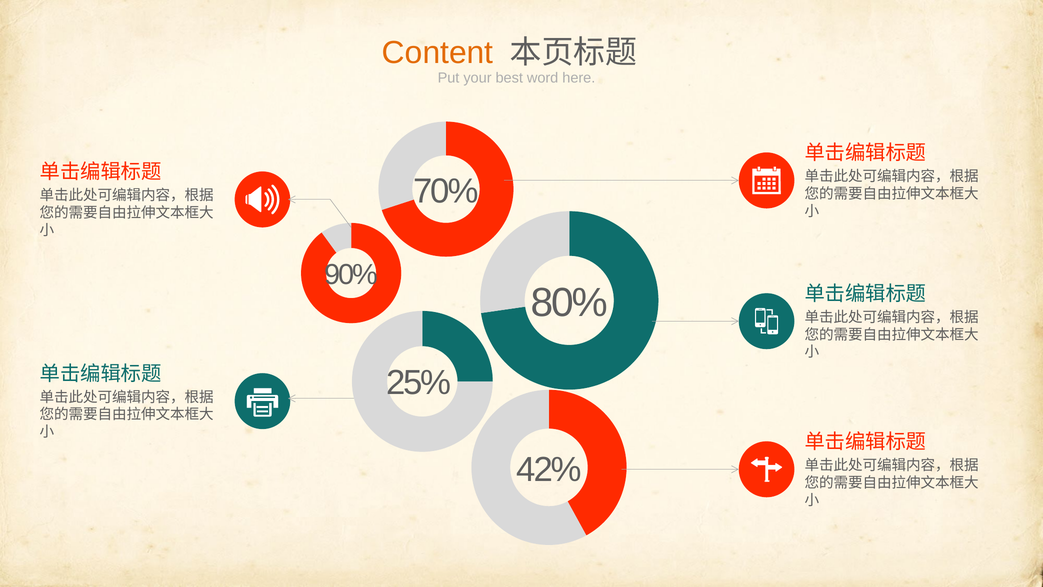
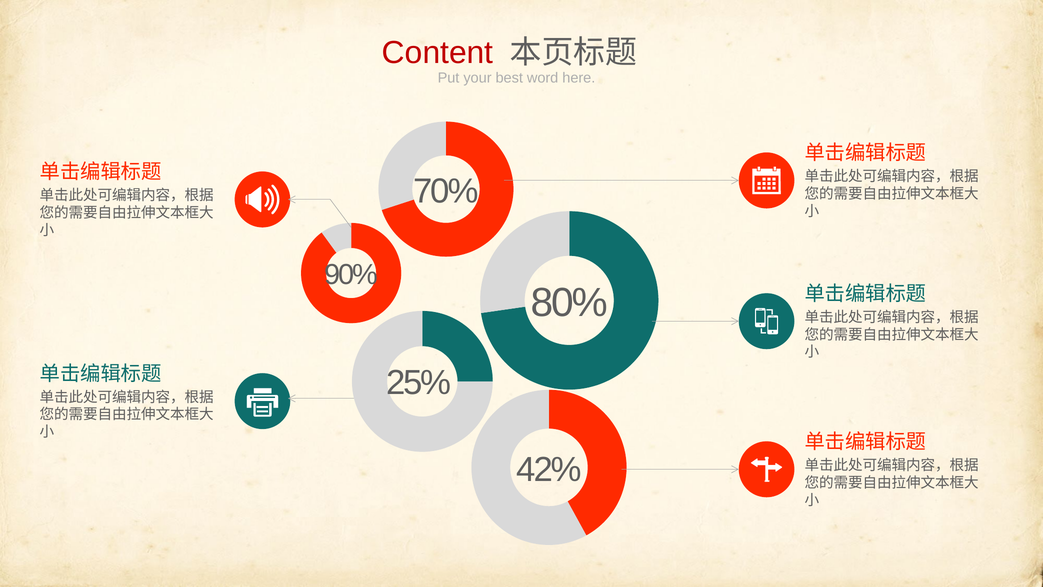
Content colour: orange -> red
